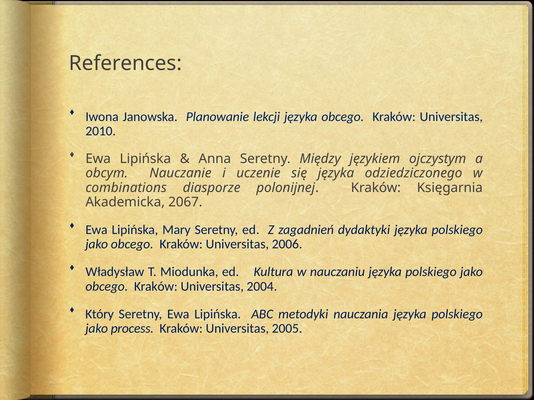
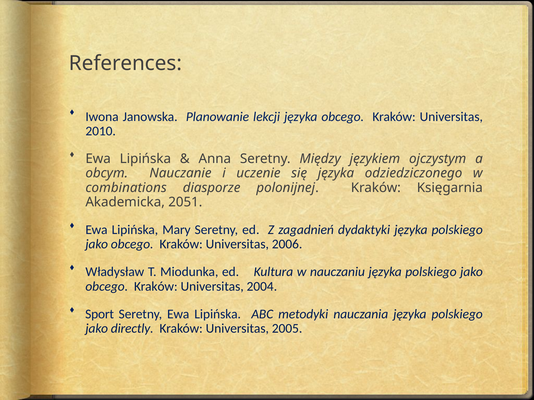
2067: 2067 -> 2051
Który: Który -> Sport
process: process -> directly
